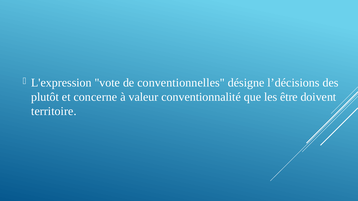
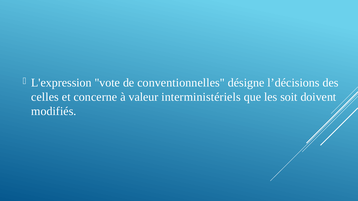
plutôt: plutôt -> celles
conventionnalité: conventionnalité -> interministériels
être: être -> soit
territoire: territoire -> modifiés
